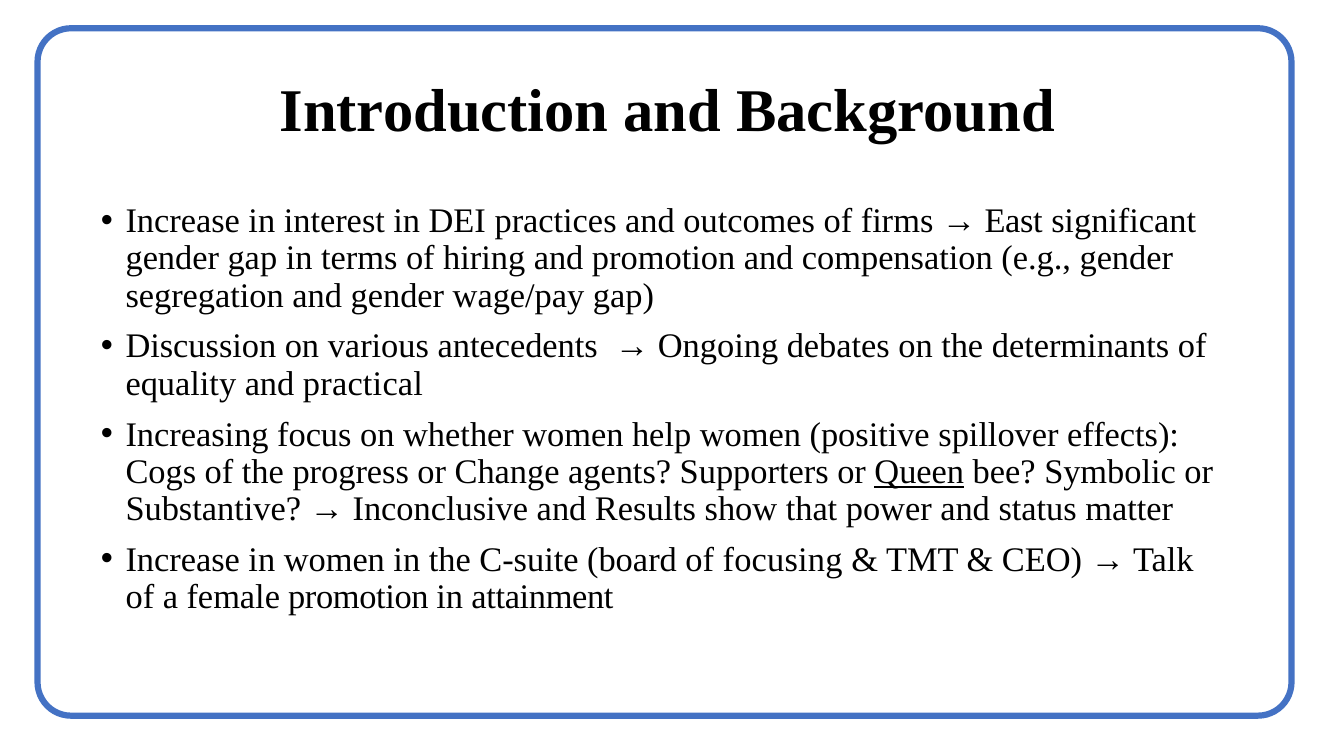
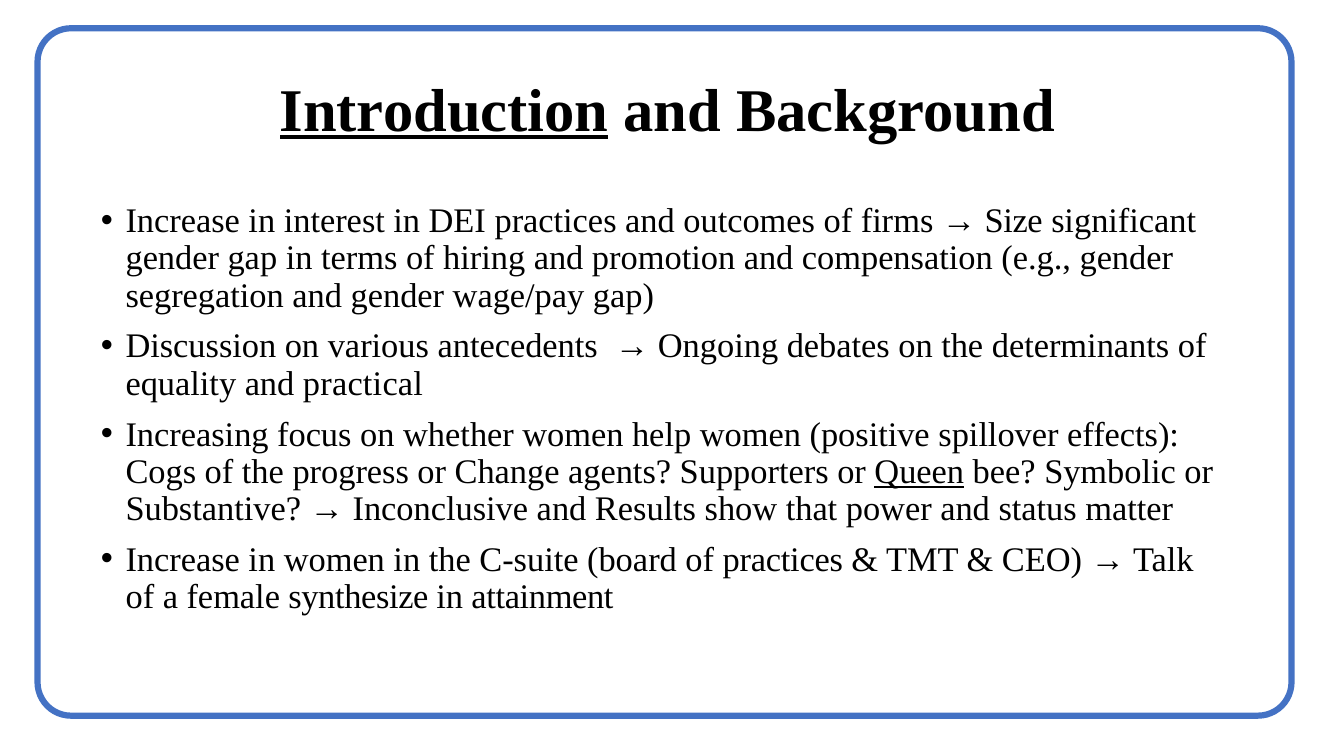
Introduction underline: none -> present
East: East -> Size
of focusing: focusing -> practices
female promotion: promotion -> synthesize
